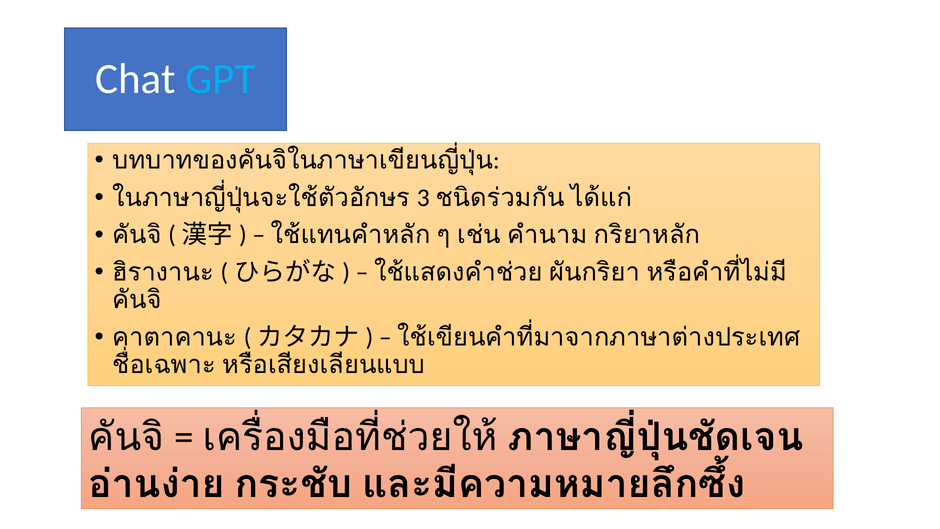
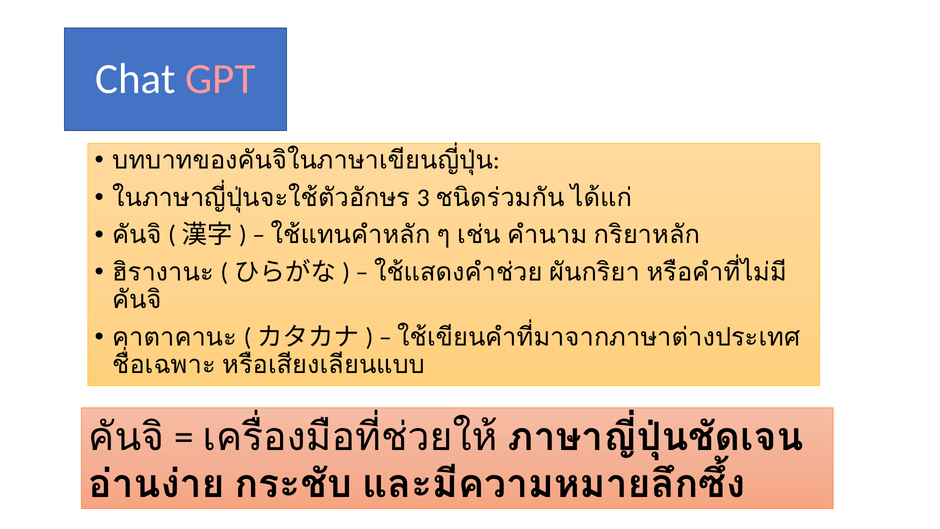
GPT colour: light blue -> pink
